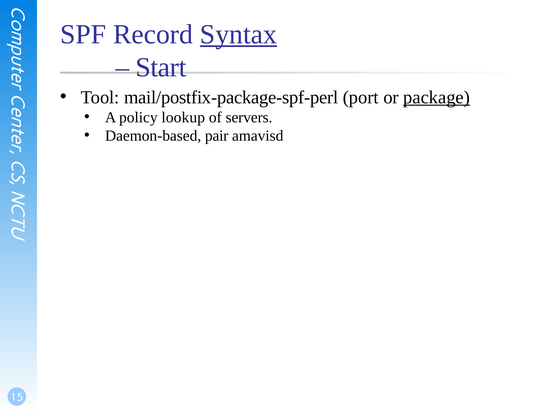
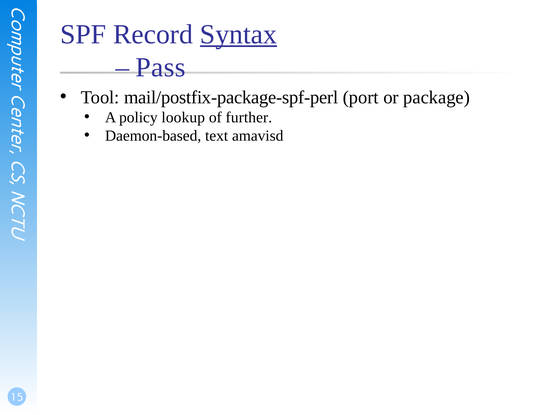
Start: Start -> Pass
package underline: present -> none
servers: servers -> further
pair: pair -> text
